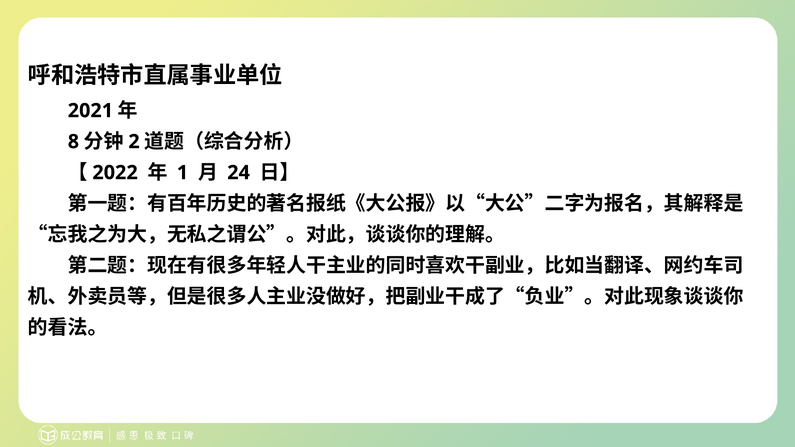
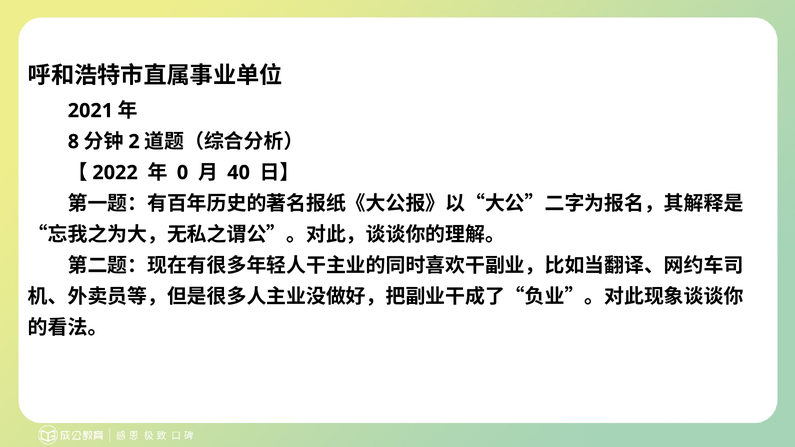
1: 1 -> 0
24: 24 -> 40
